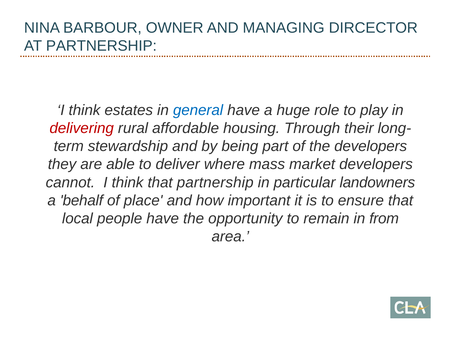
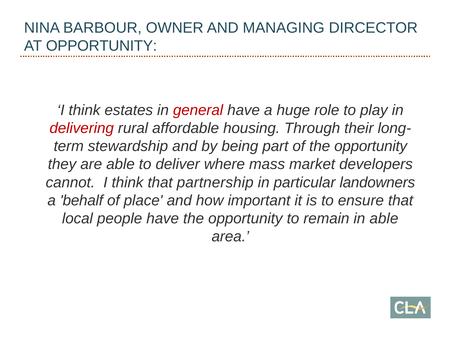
AT PARTNERSHIP: PARTNERSHIP -> OPPORTUNITY
general colour: blue -> red
of the developers: developers -> opportunity
in from: from -> able
